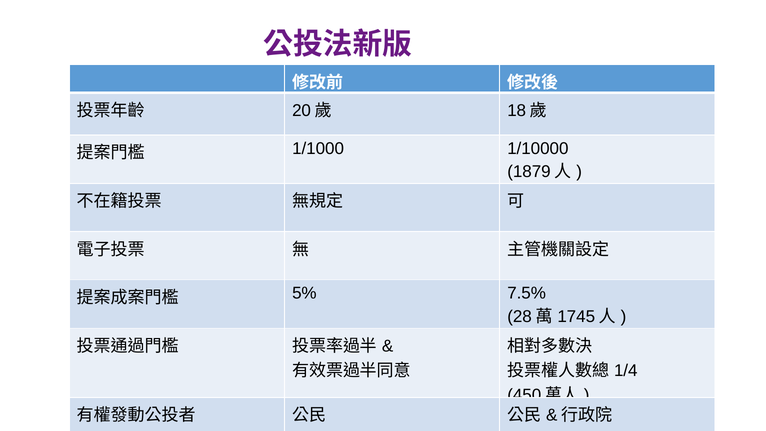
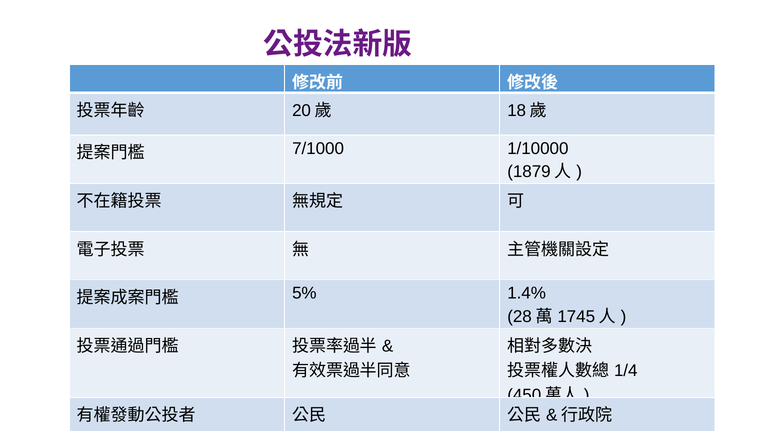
1/1000: 1/1000 -> 7/1000
7.5%: 7.5% -> 1.4%
